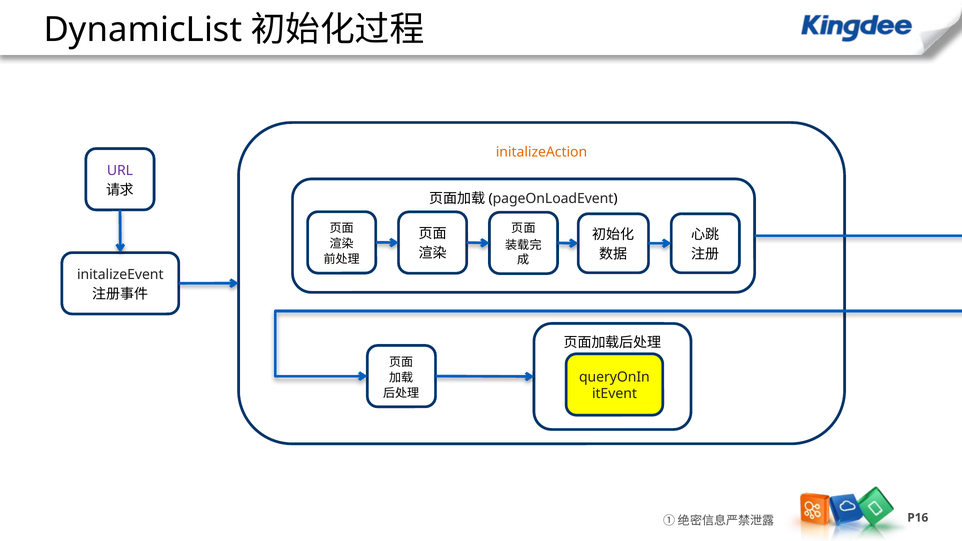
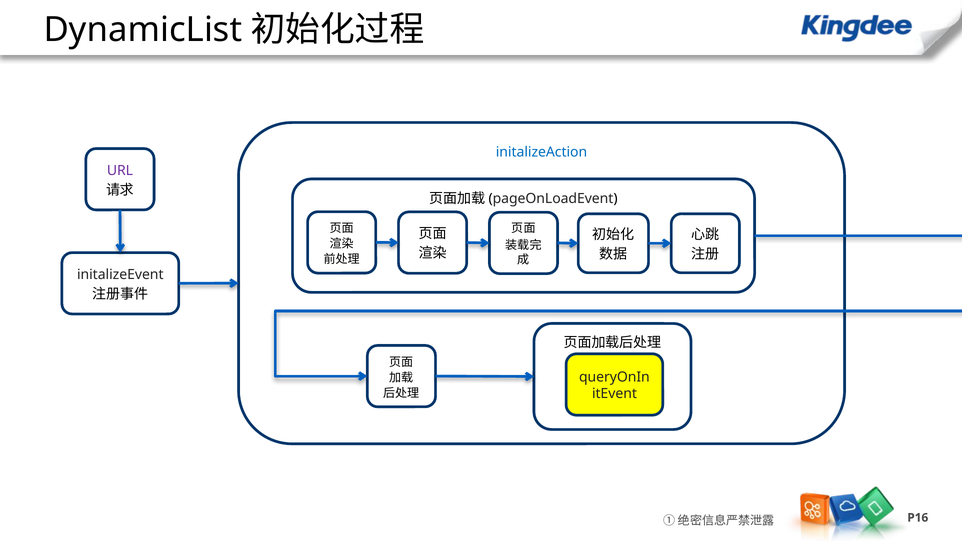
initalizeAction colour: orange -> blue
